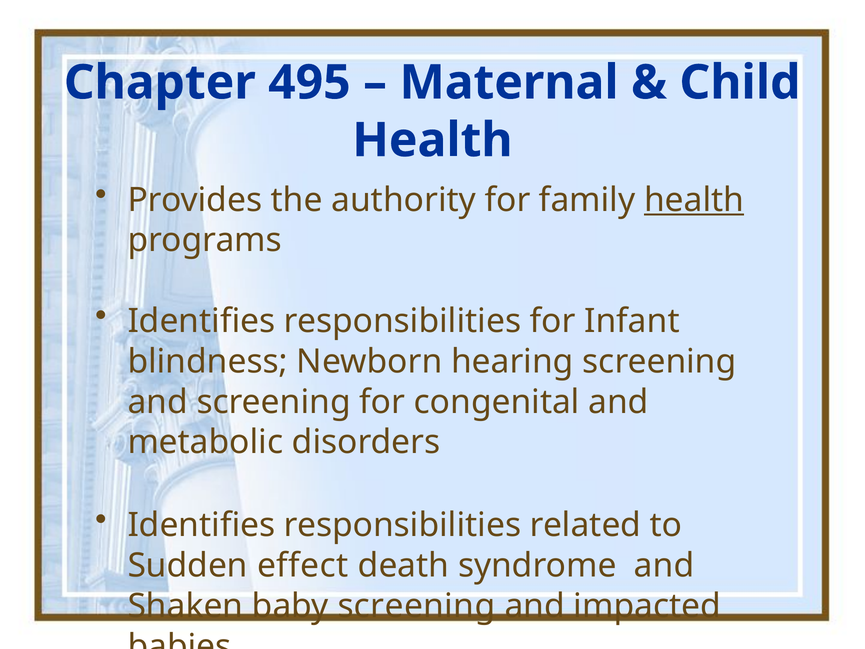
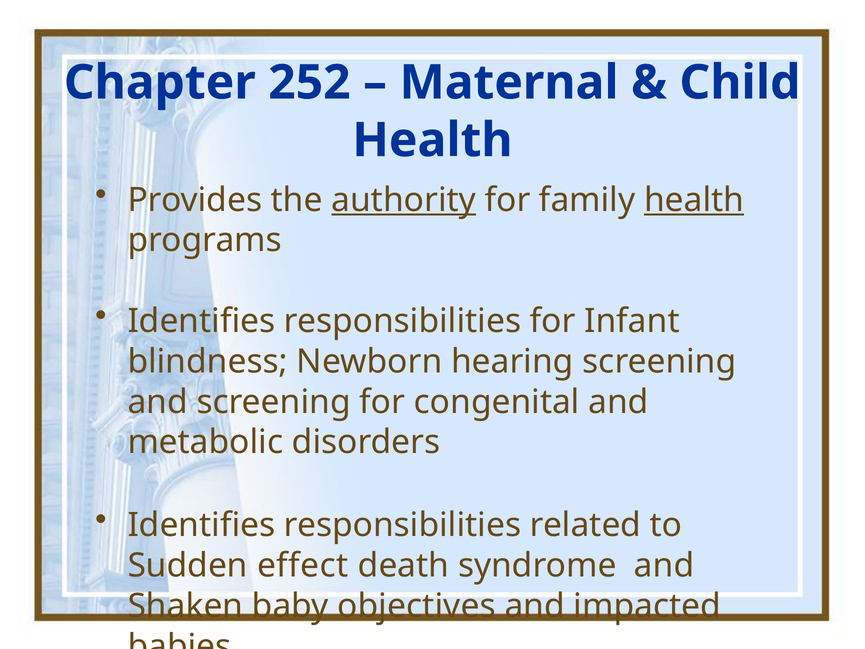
495: 495 -> 252
authority underline: none -> present
baby screening: screening -> objectives
